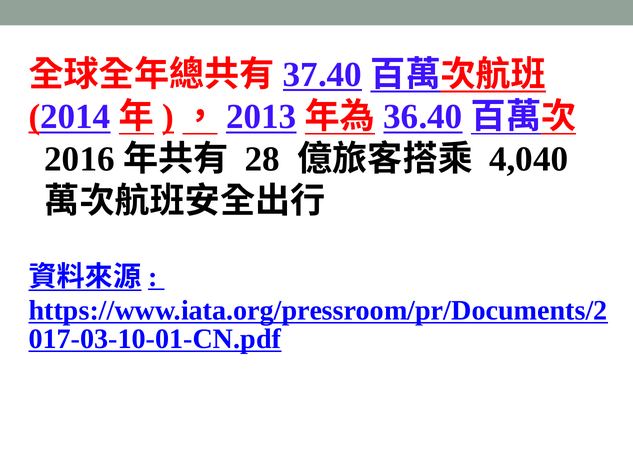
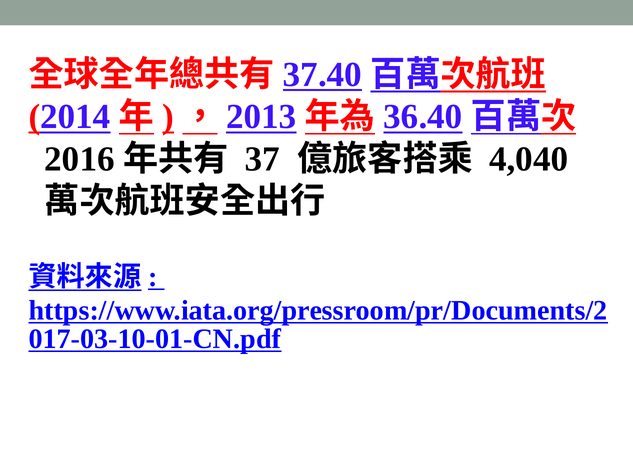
28: 28 -> 37
